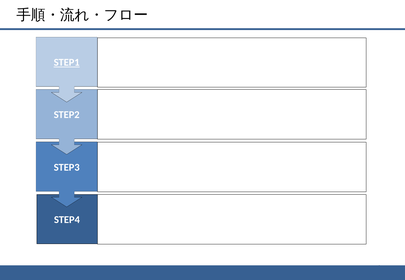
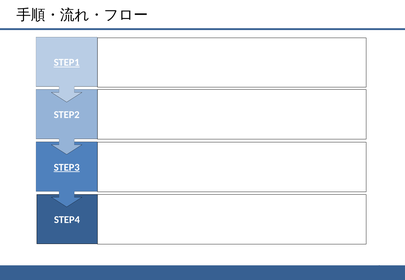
STEP3 underline: none -> present
